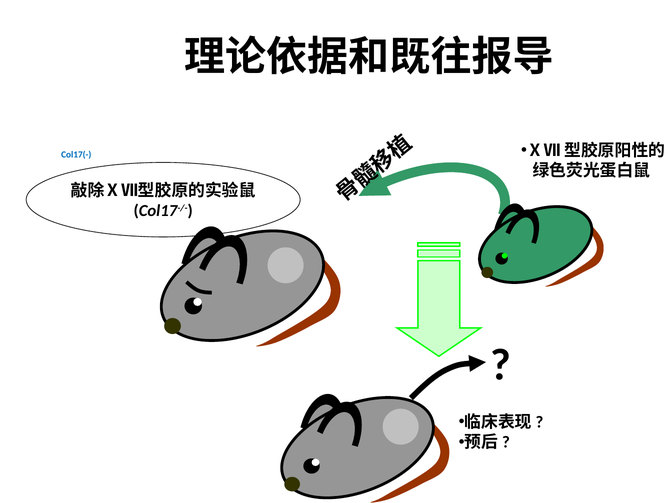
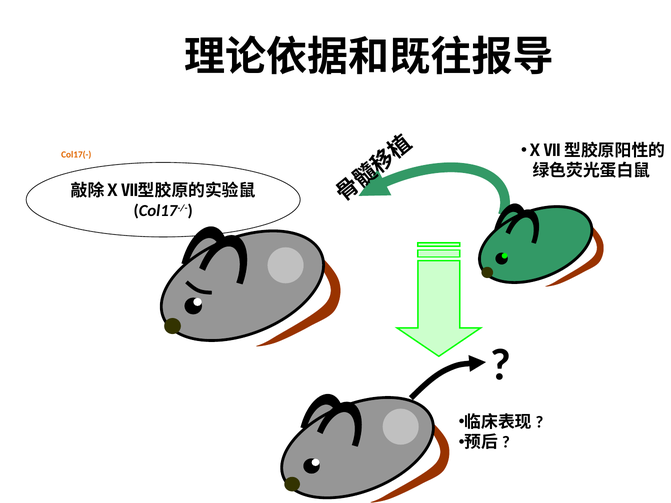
Col17(- colour: blue -> orange
